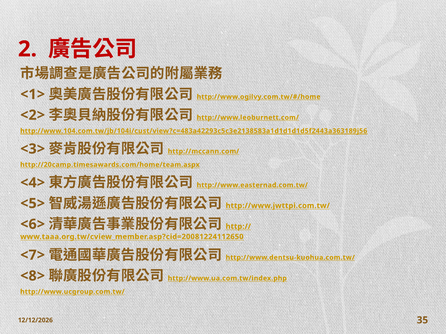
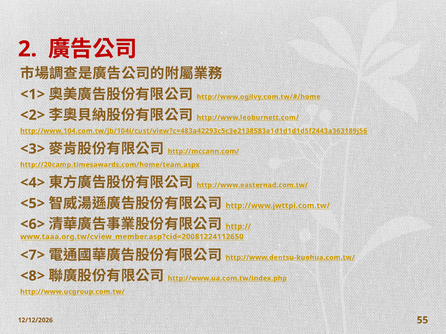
35: 35 -> 55
